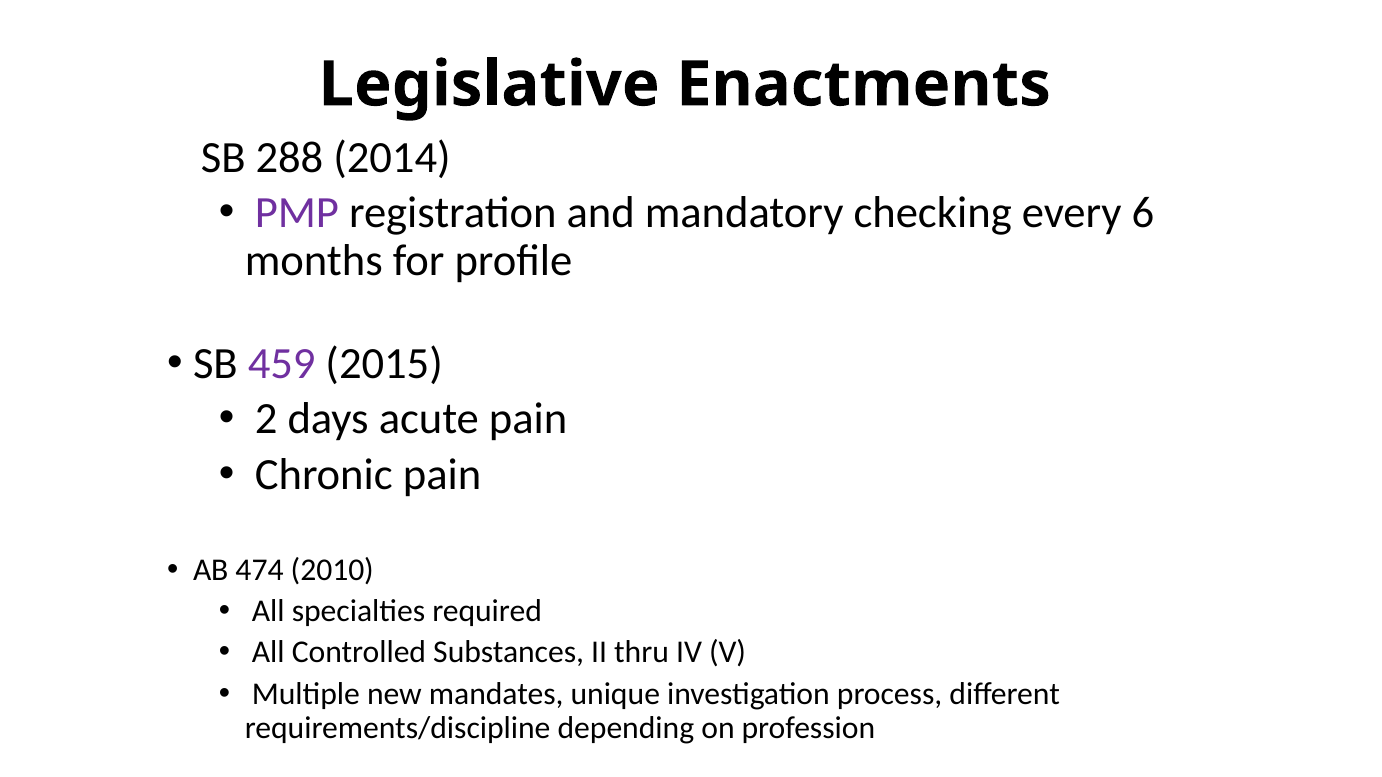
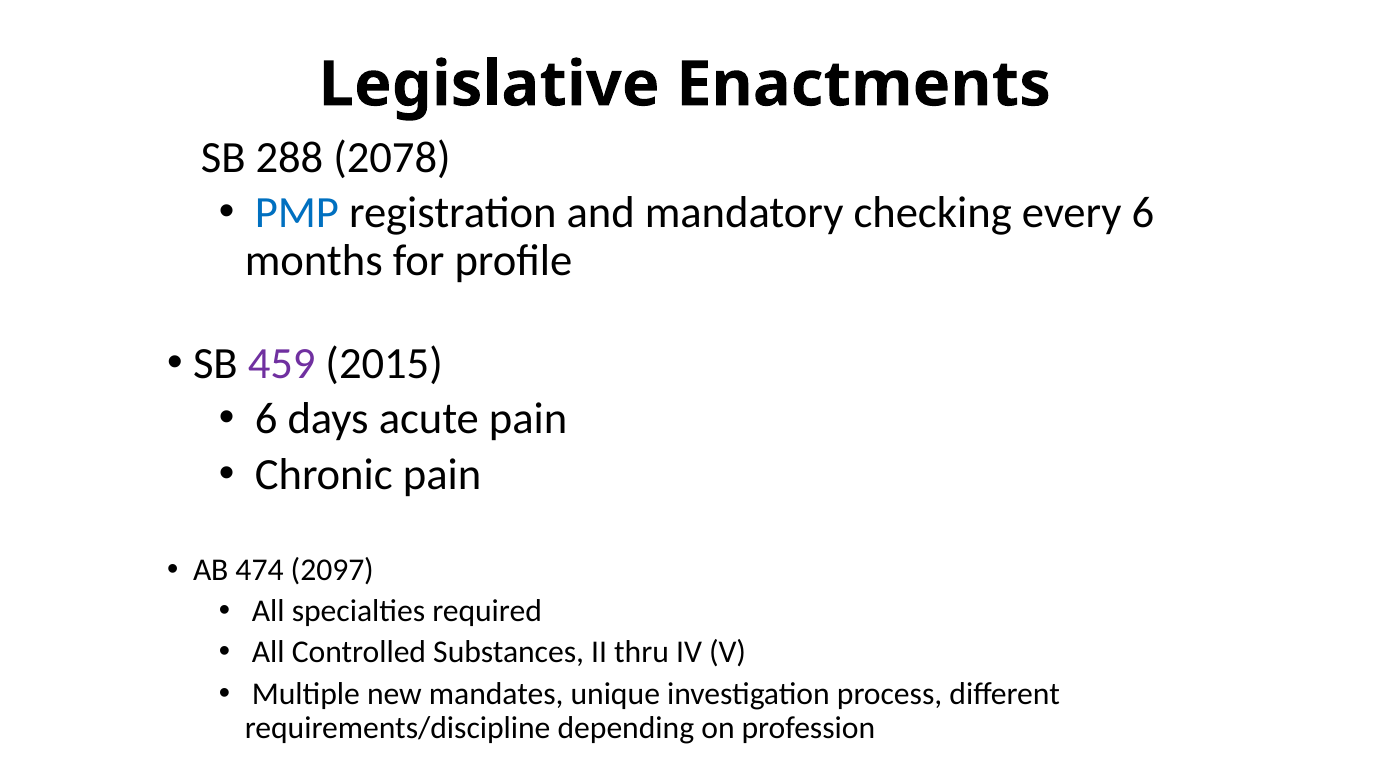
2014: 2014 -> 2078
PMP colour: purple -> blue
2 at (266, 419): 2 -> 6
2010: 2010 -> 2097
